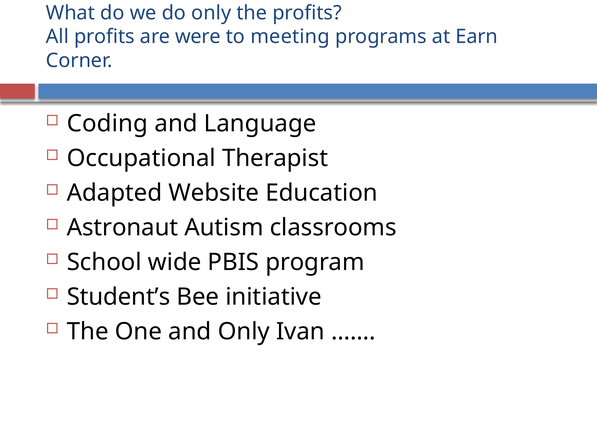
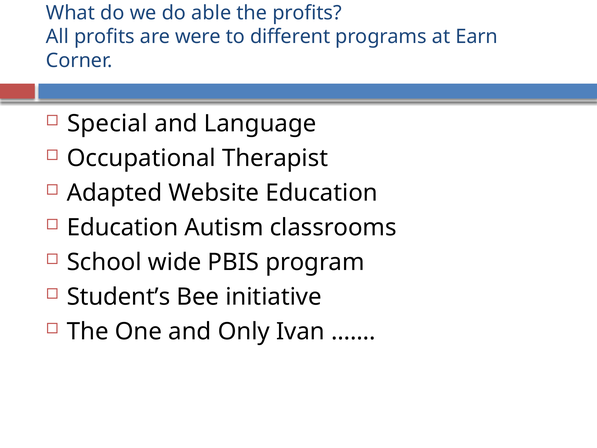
do only: only -> able
meeting: meeting -> different
Coding: Coding -> Special
Astronaut at (122, 228): Astronaut -> Education
